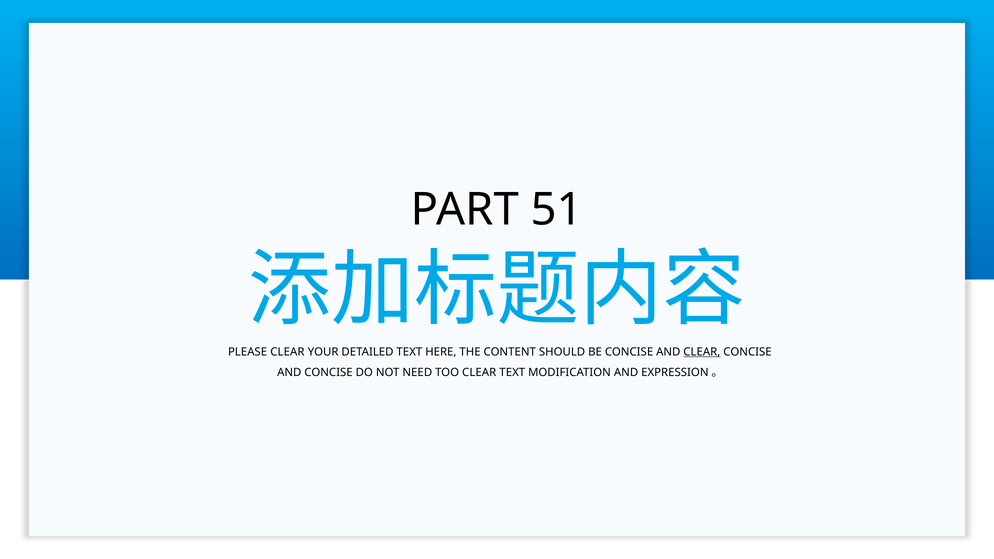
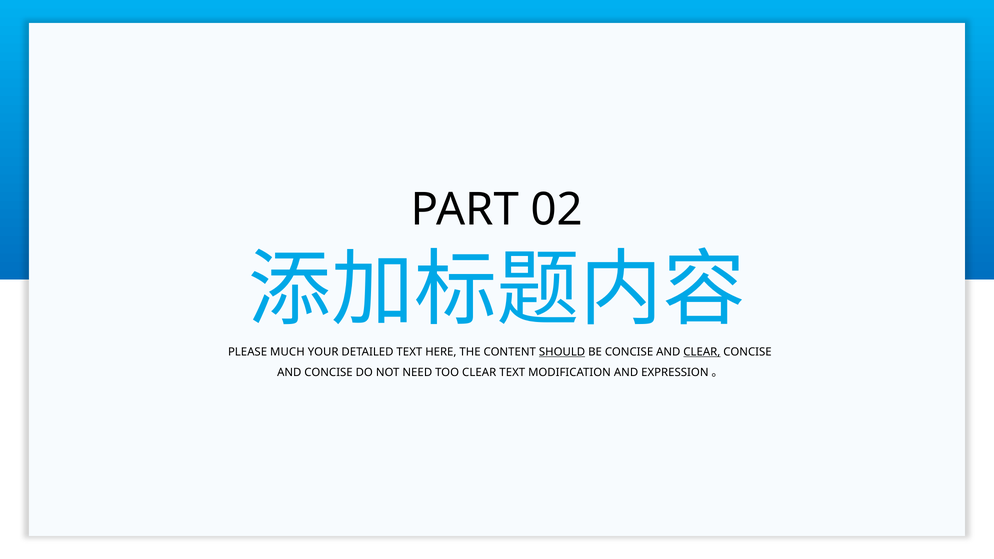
51: 51 -> 02
PLEASE CLEAR: CLEAR -> MUCH
SHOULD underline: none -> present
